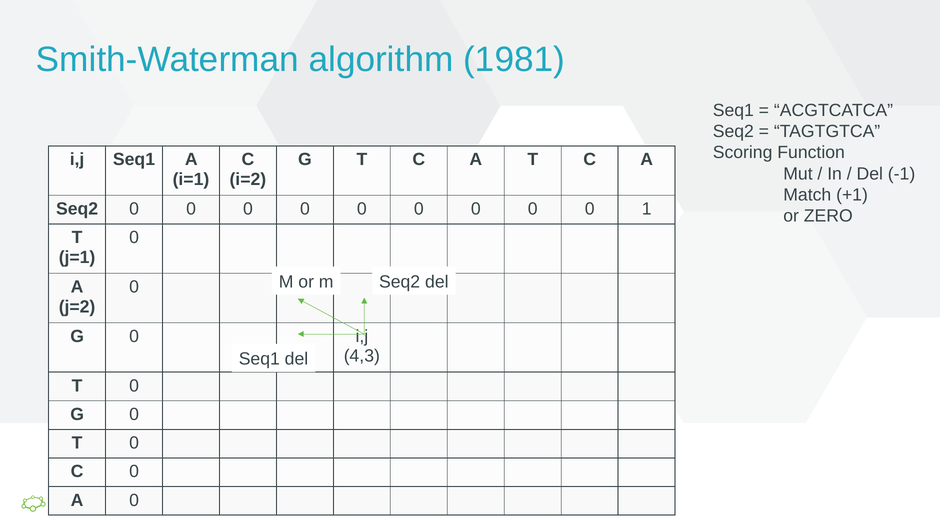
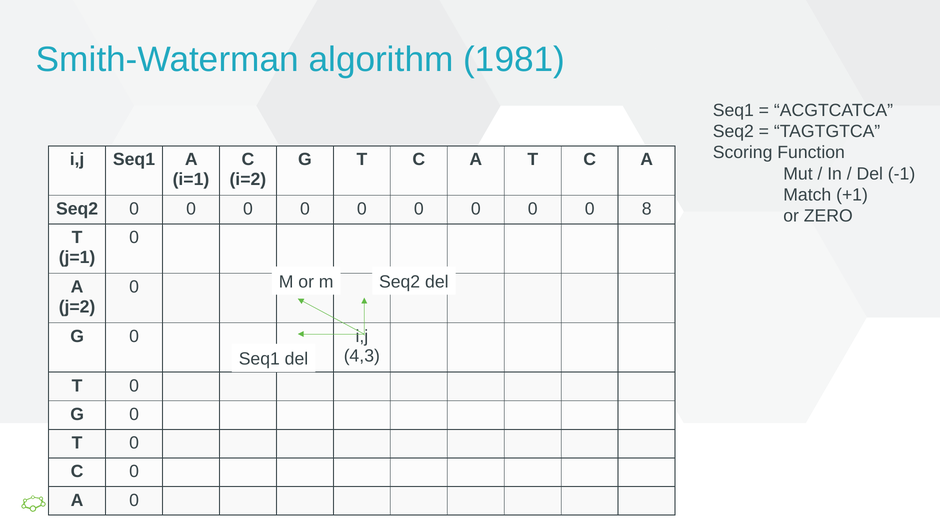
1: 1 -> 8
